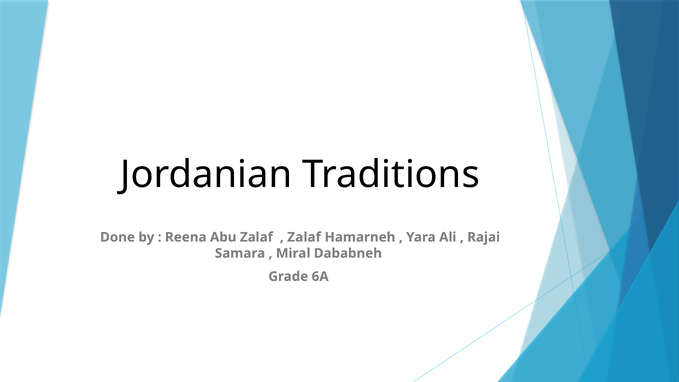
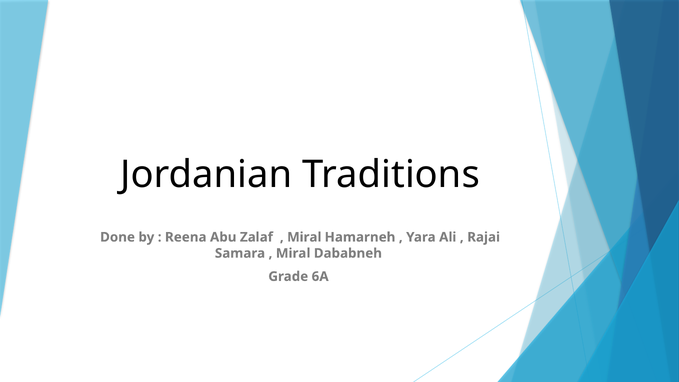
Zalaf at (304, 237): Zalaf -> Miral
